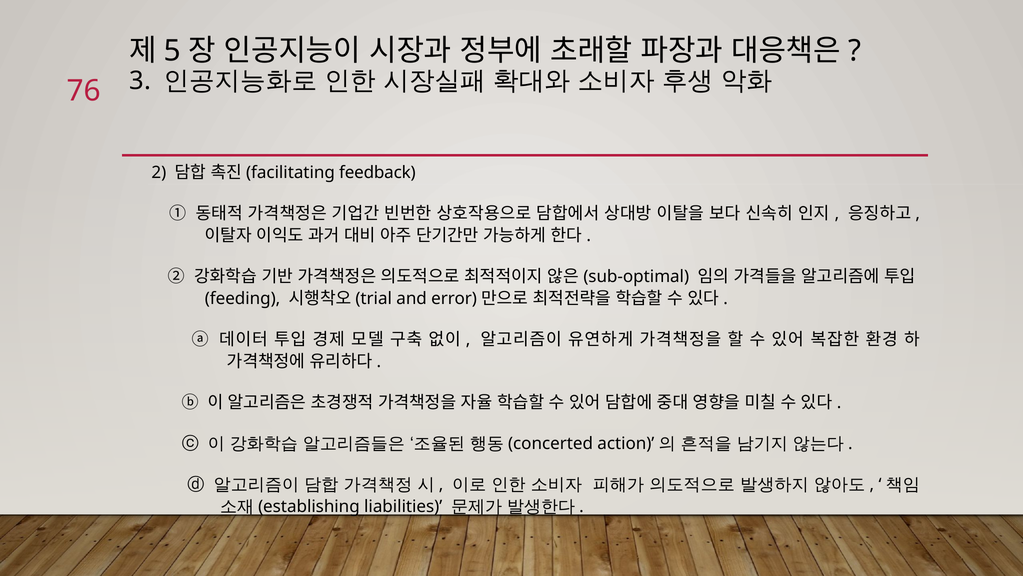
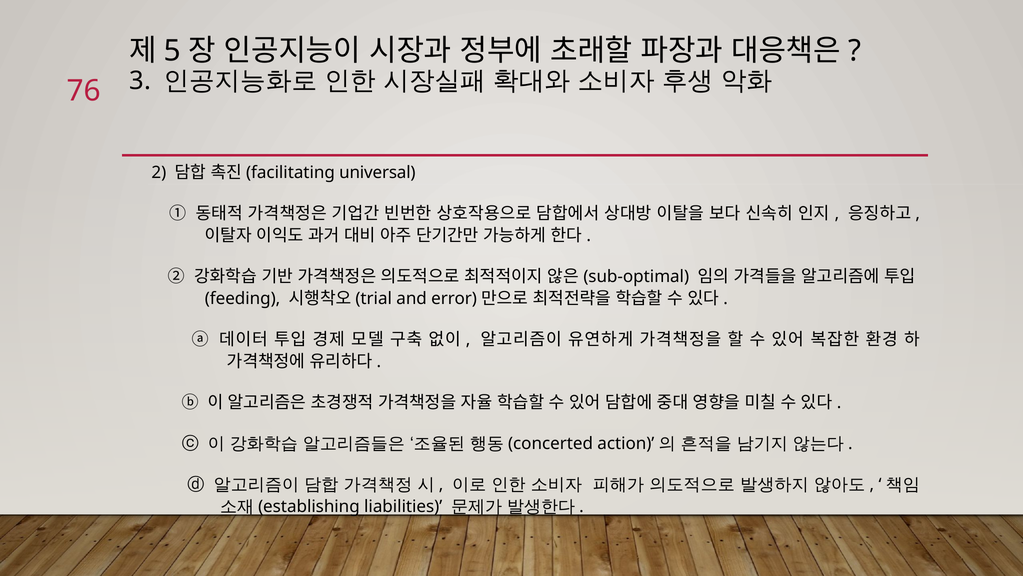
feedback: feedback -> universal
